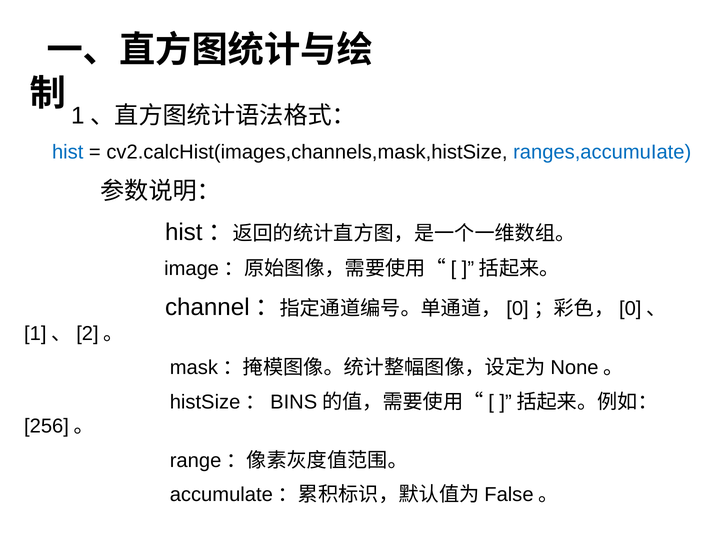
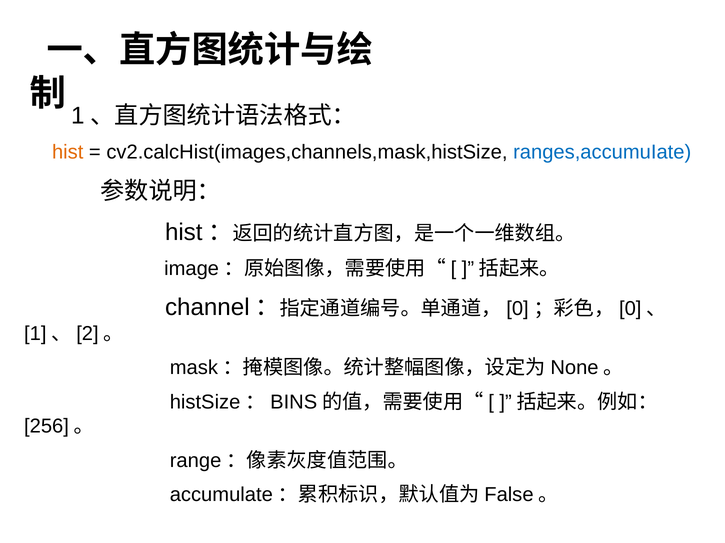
hist colour: blue -> orange
